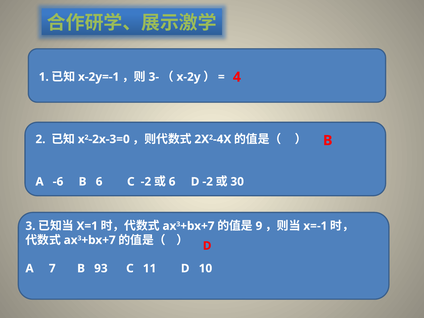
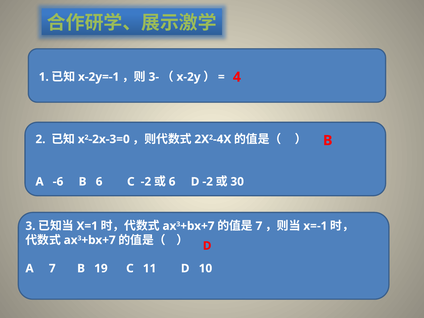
9 at (259, 226): 9 -> 7
93: 93 -> 19
